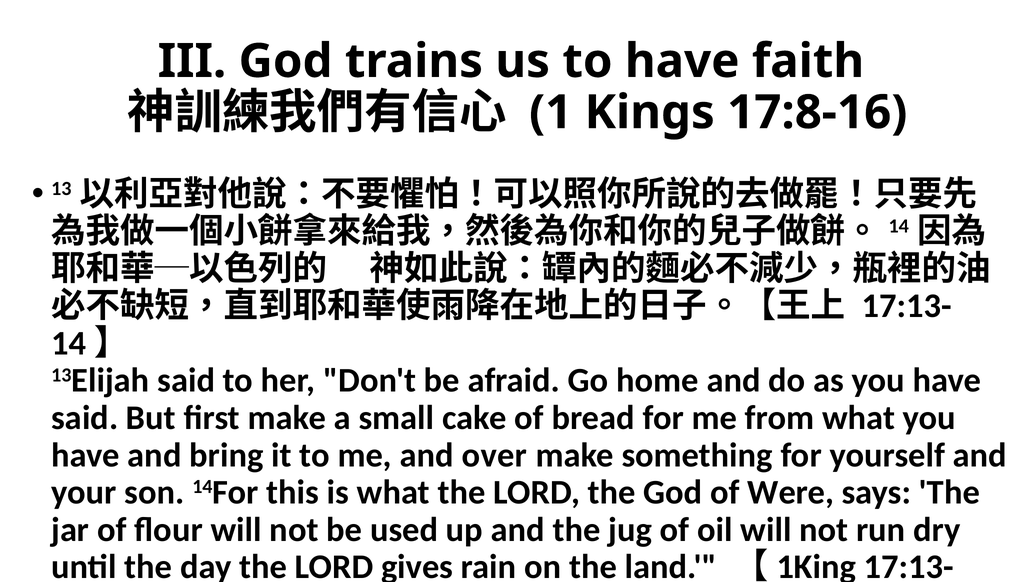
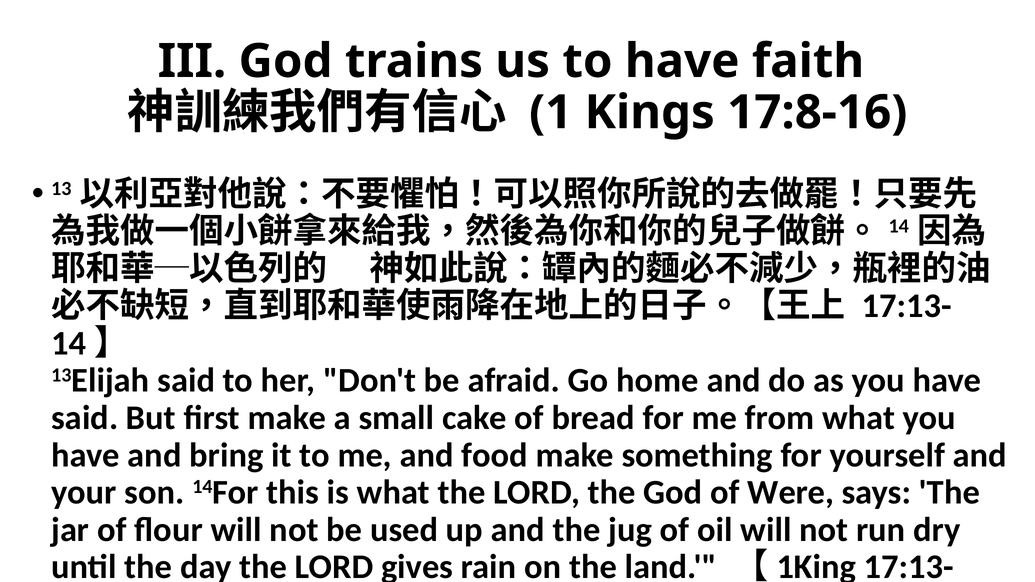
over: over -> food
